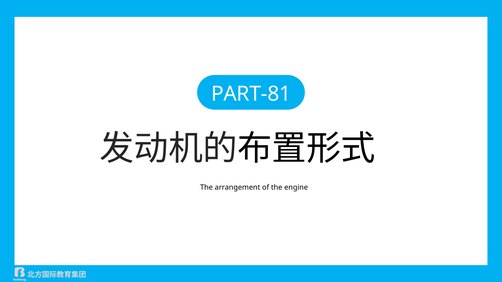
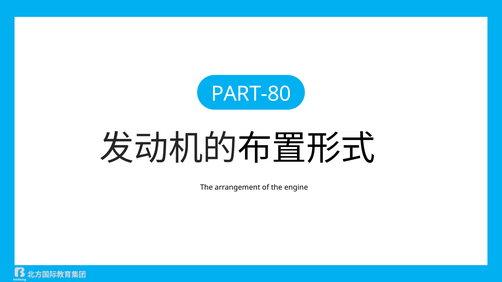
PART-81: PART-81 -> PART-80
